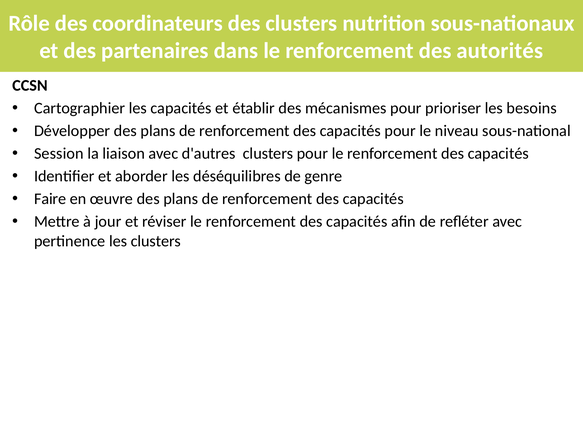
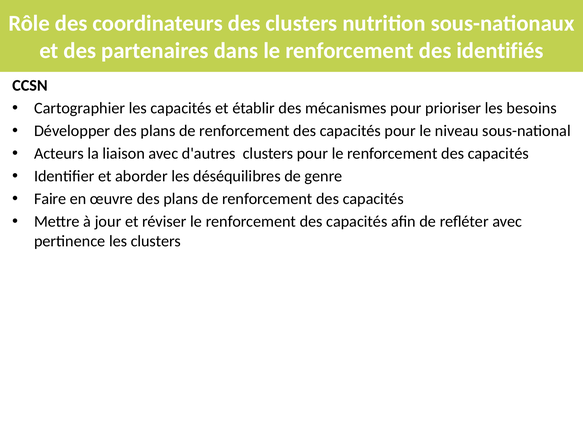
autorités: autorités -> identifiés
Session: Session -> Acteurs
